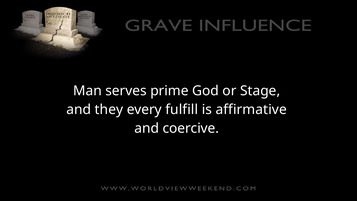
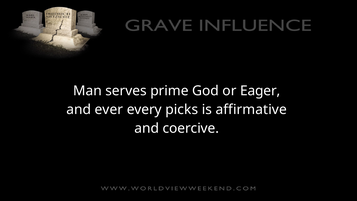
Stage: Stage -> Eager
they: they -> ever
fulfill: fulfill -> picks
